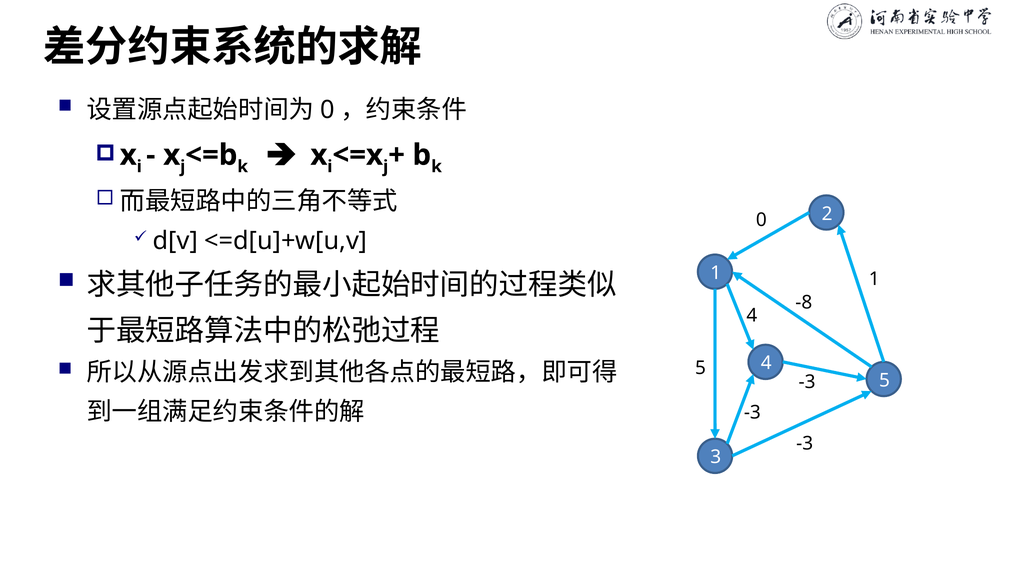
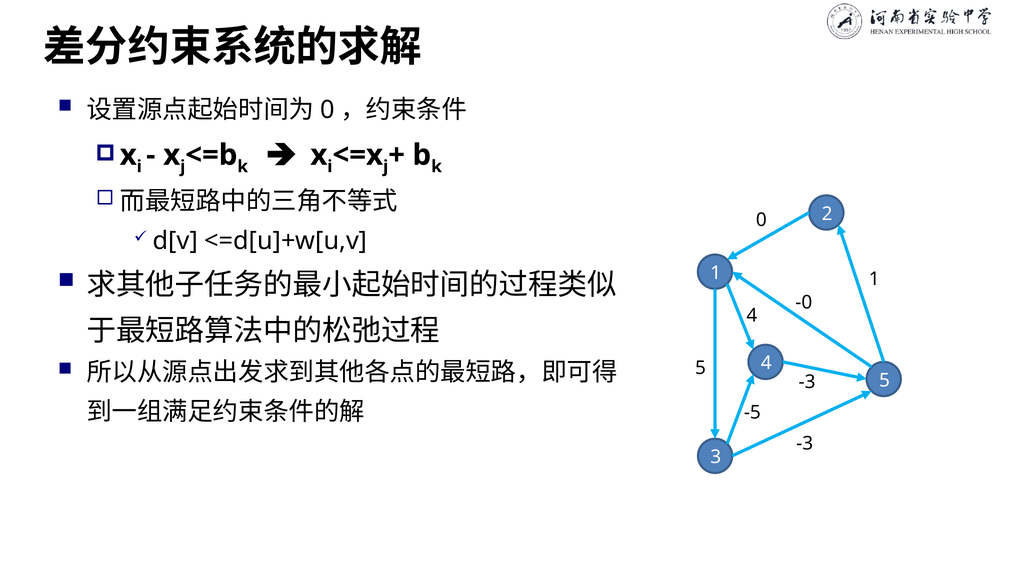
-8: -8 -> -0
-3 at (752, 412): -3 -> -5
